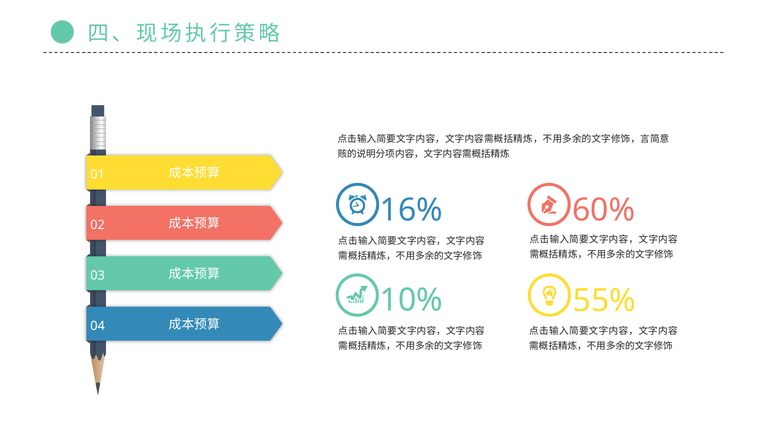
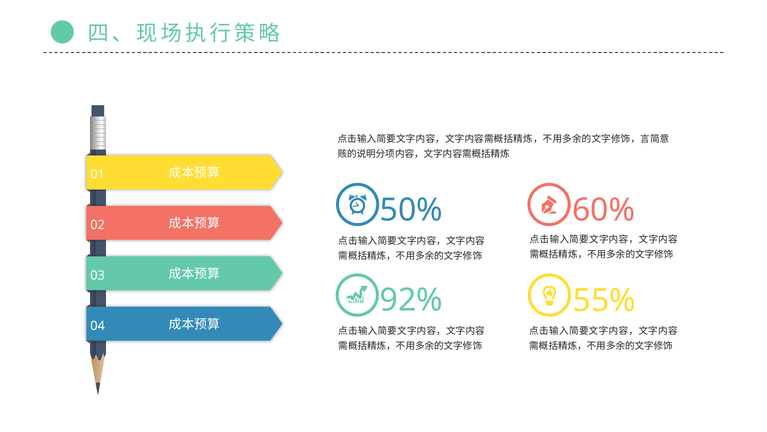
16%: 16% -> 50%
10%: 10% -> 92%
